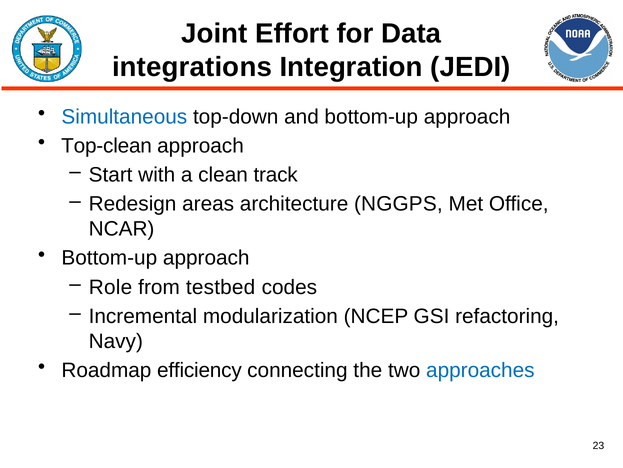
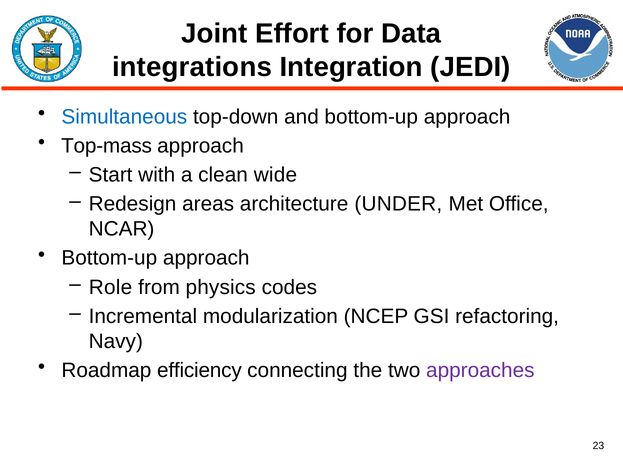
Top-clean: Top-clean -> Top-mass
track: track -> wide
NGGPS: NGGPS -> UNDER
testbed: testbed -> physics
approaches colour: blue -> purple
